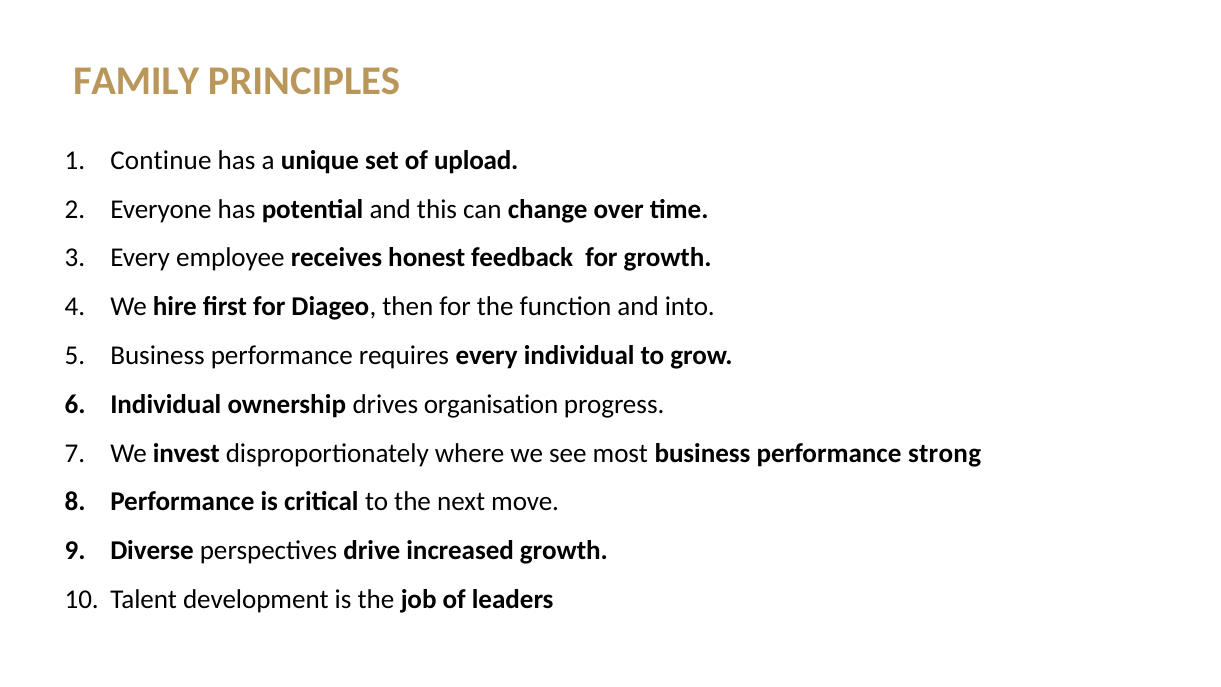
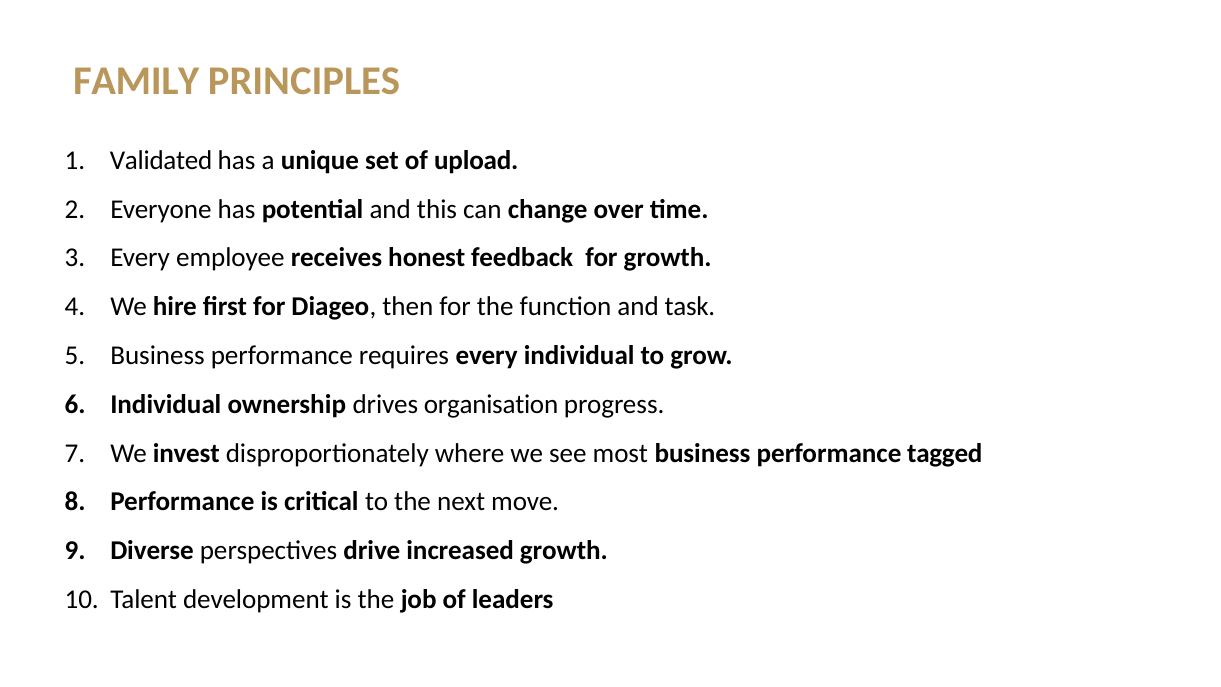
Continue: Continue -> Validated
into: into -> task
strong: strong -> tagged
